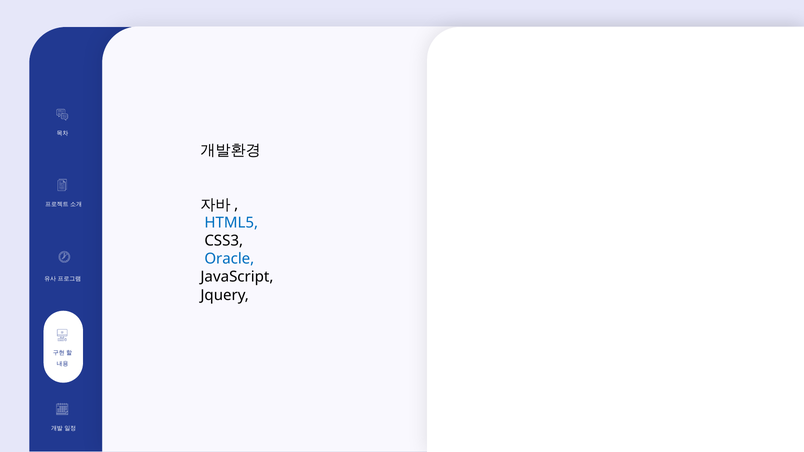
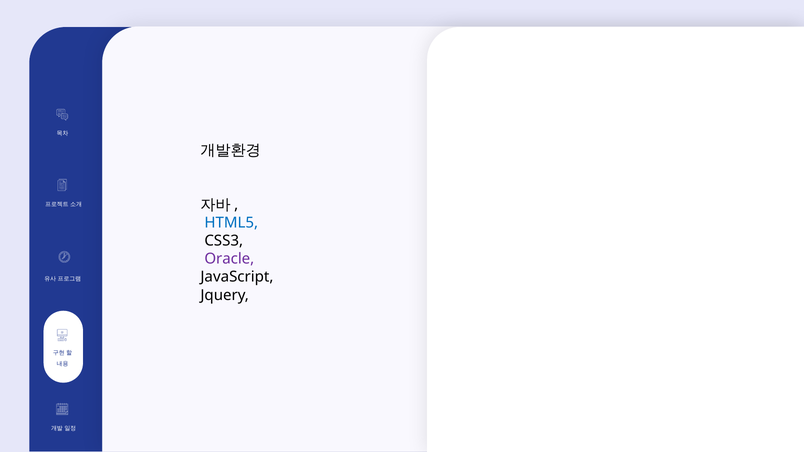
Oracle colour: blue -> purple
